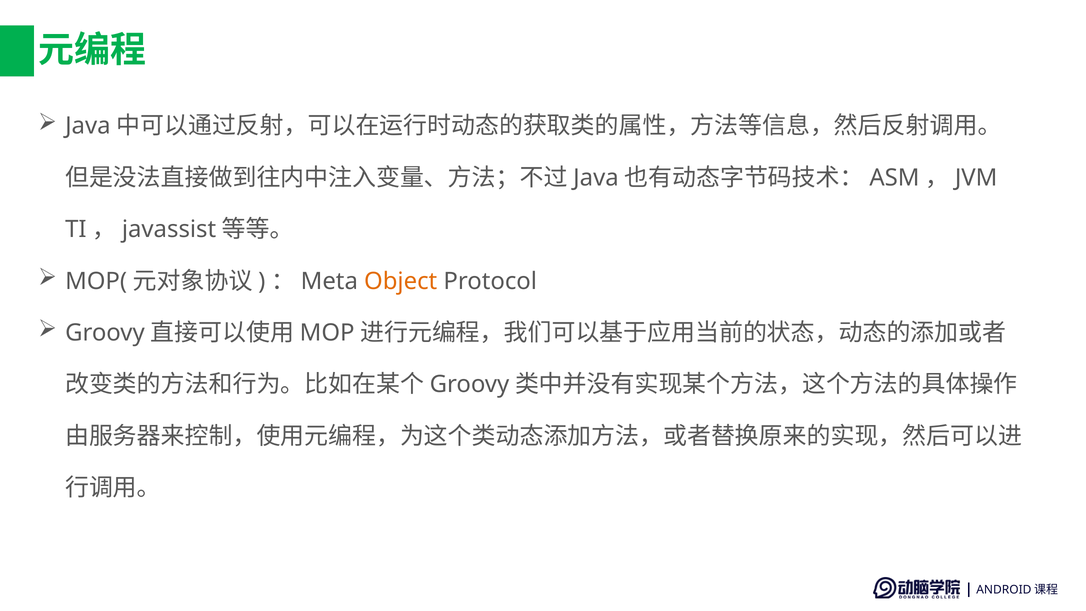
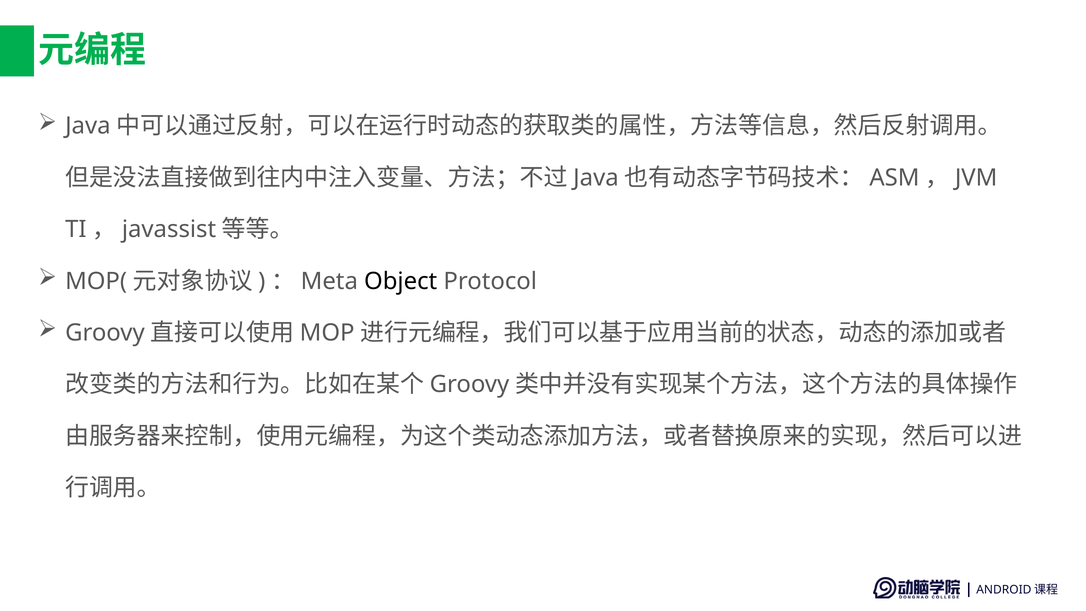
Object colour: orange -> black
